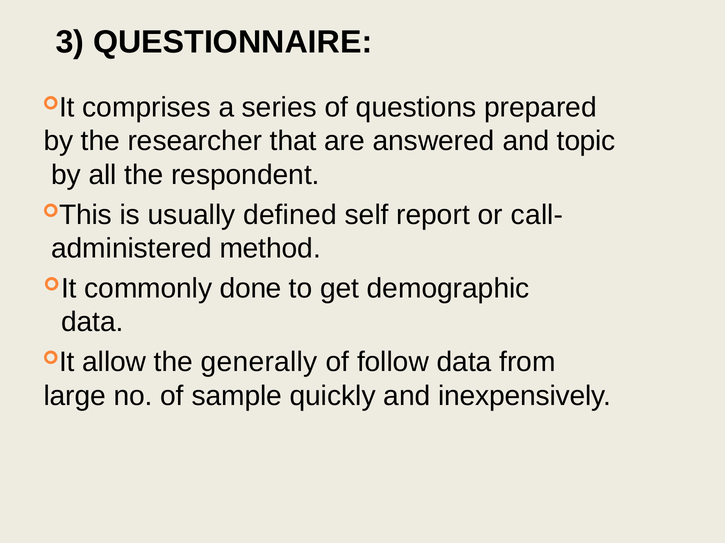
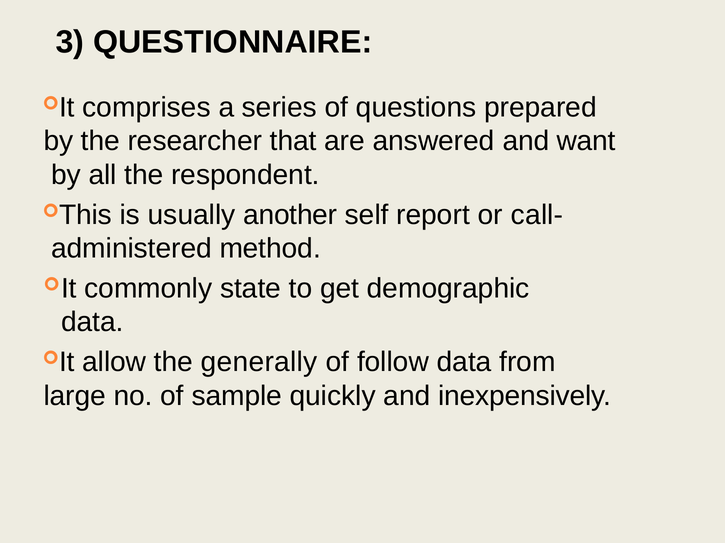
topic: topic -> want
defined: defined -> another
done: done -> state
